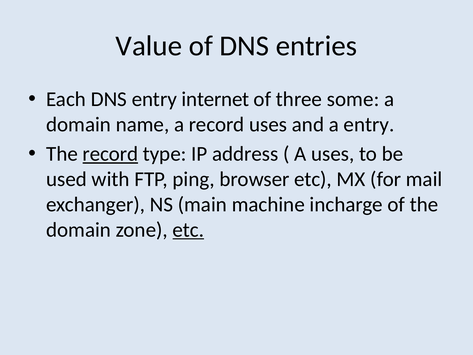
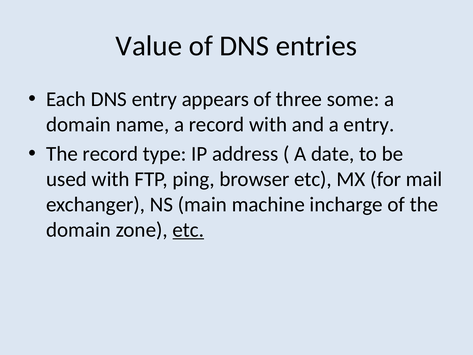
internet: internet -> appears
record uses: uses -> with
record at (110, 154) underline: present -> none
A uses: uses -> date
